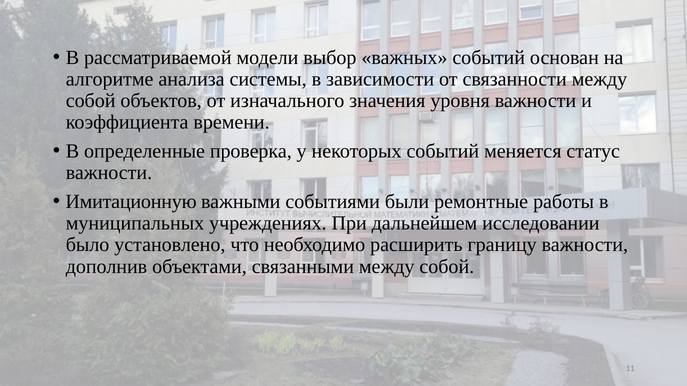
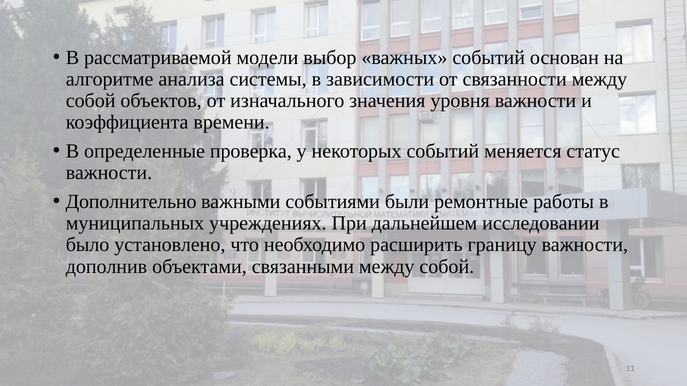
Имитационную: Имитационную -> Дополнительно
